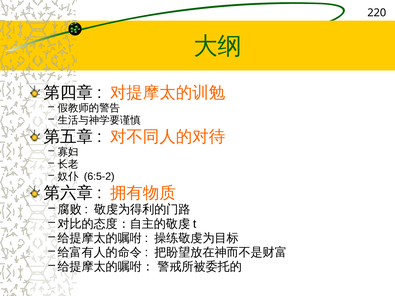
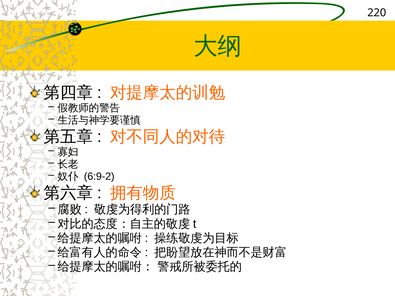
6:5-2: 6:5-2 -> 6:9-2
